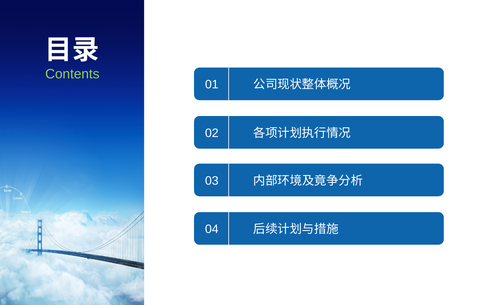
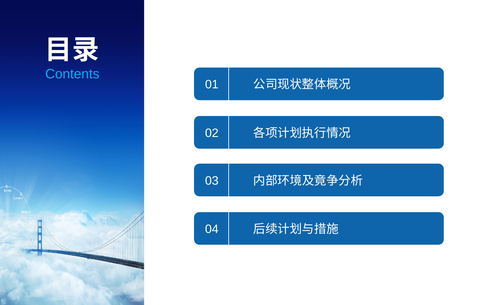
Contents colour: light green -> light blue
